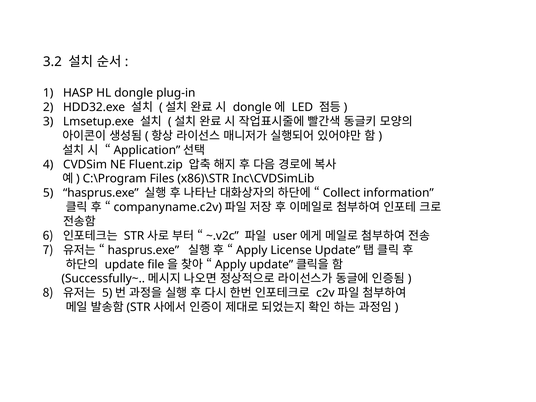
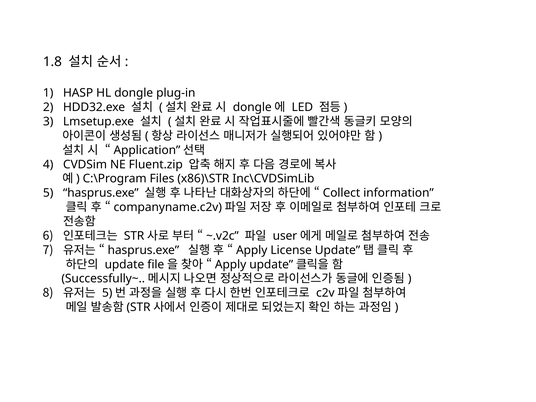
3.2: 3.2 -> 1.8
